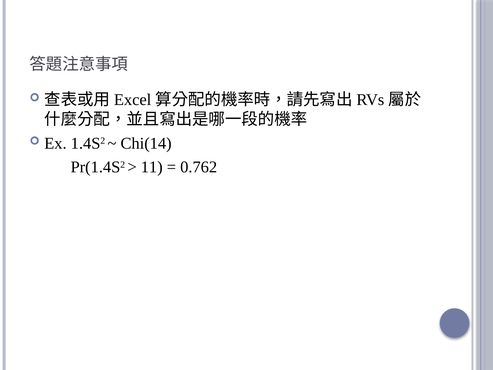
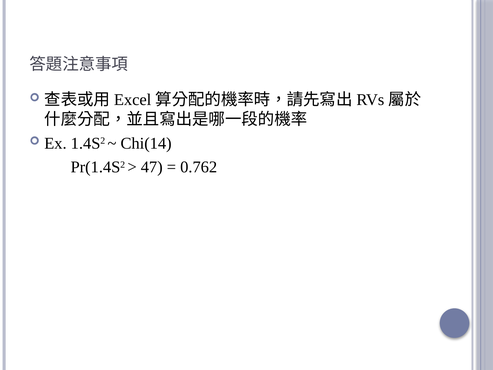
11: 11 -> 47
